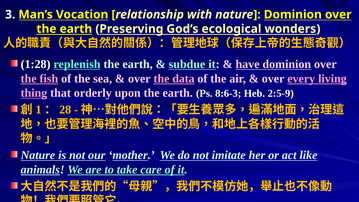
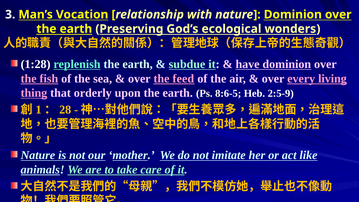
data: data -> feed
8:6-3: 8:6-3 -> 8:6-5
